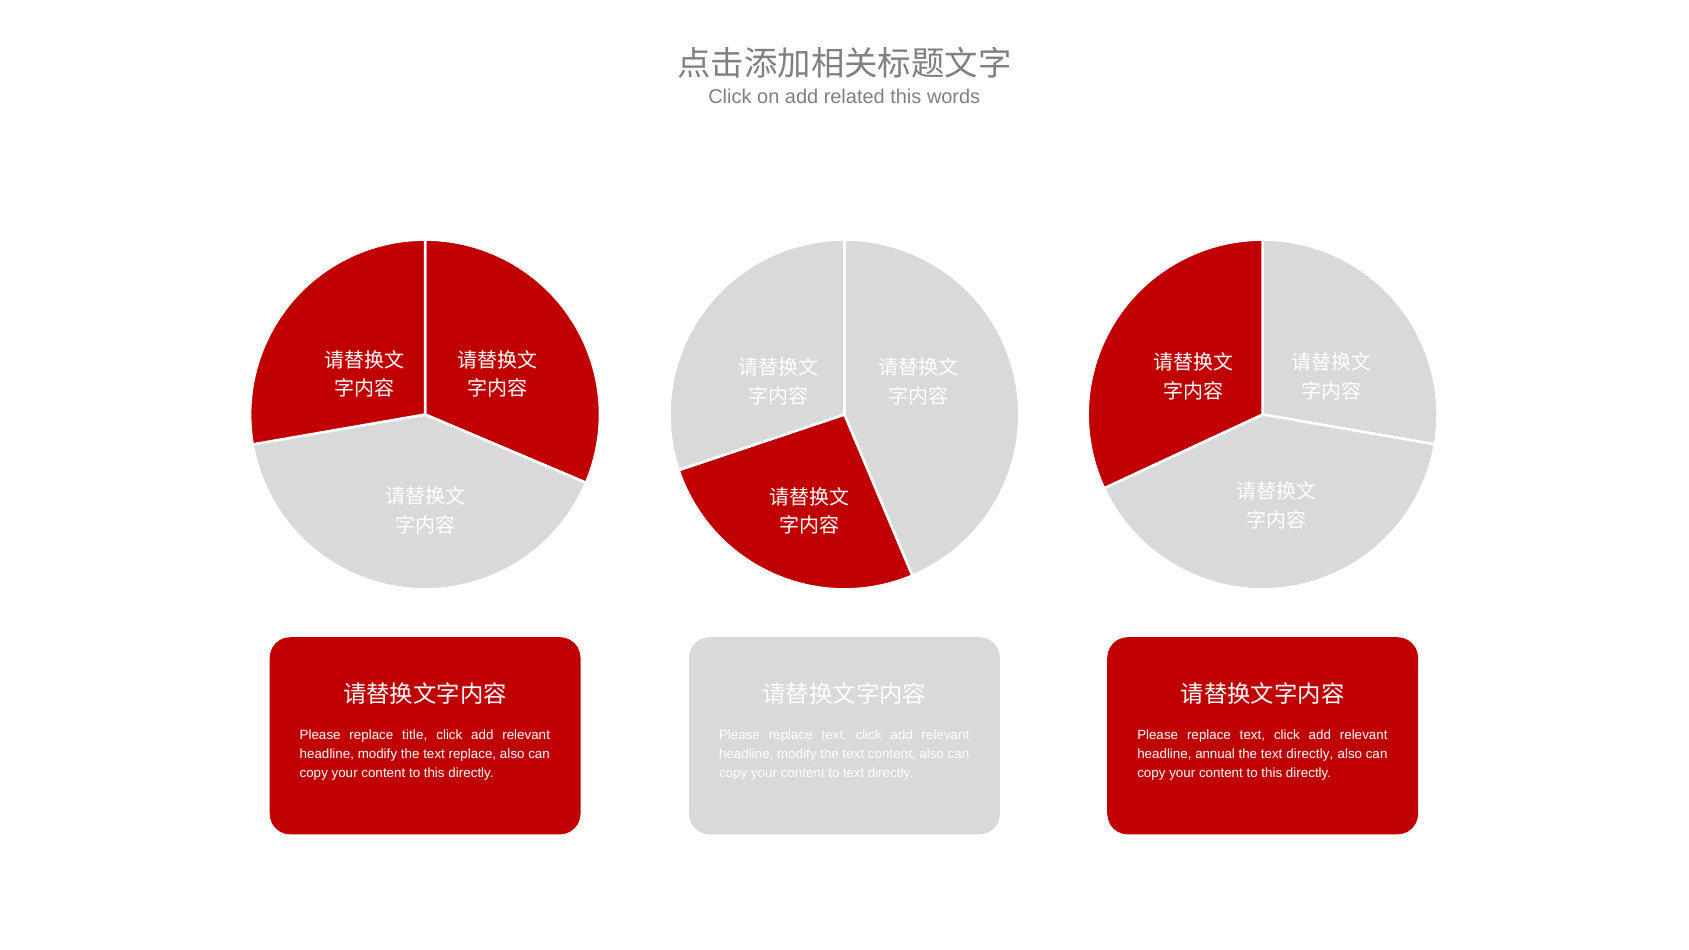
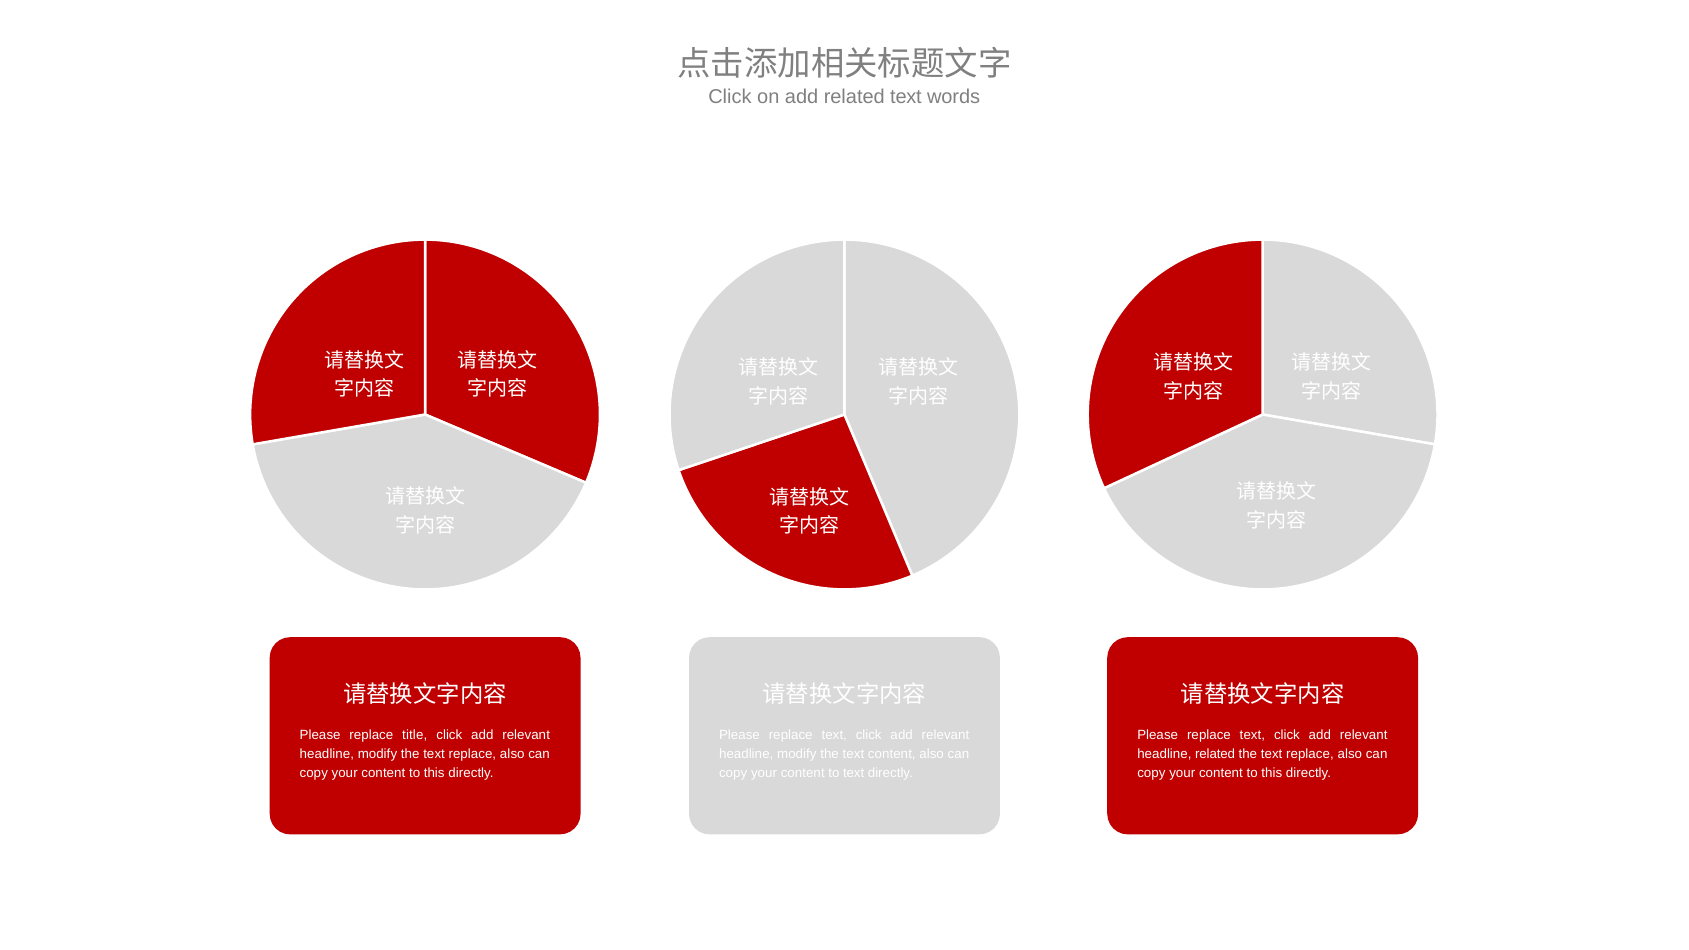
related this: this -> text
headline annual: annual -> related
directly at (1310, 754): directly -> replace
